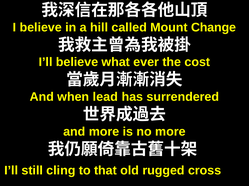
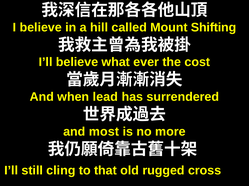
Change: Change -> Shifting
and more: more -> most
